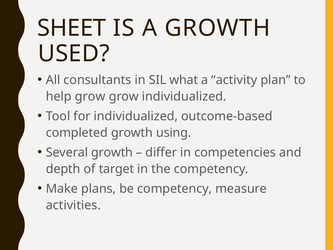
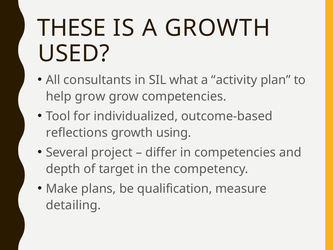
SHEET: SHEET -> THESE
grow individualized: individualized -> competencies
completed: completed -> reflections
Several growth: growth -> project
be competency: competency -> qualification
activities: activities -> detailing
